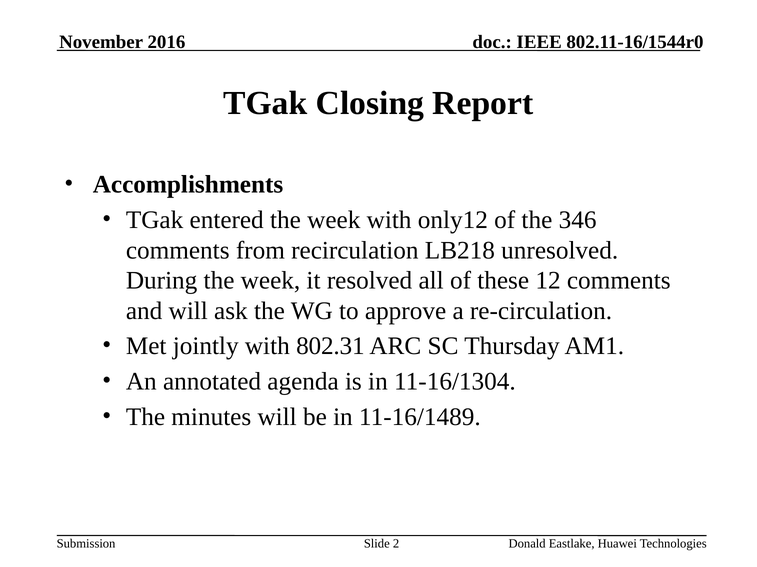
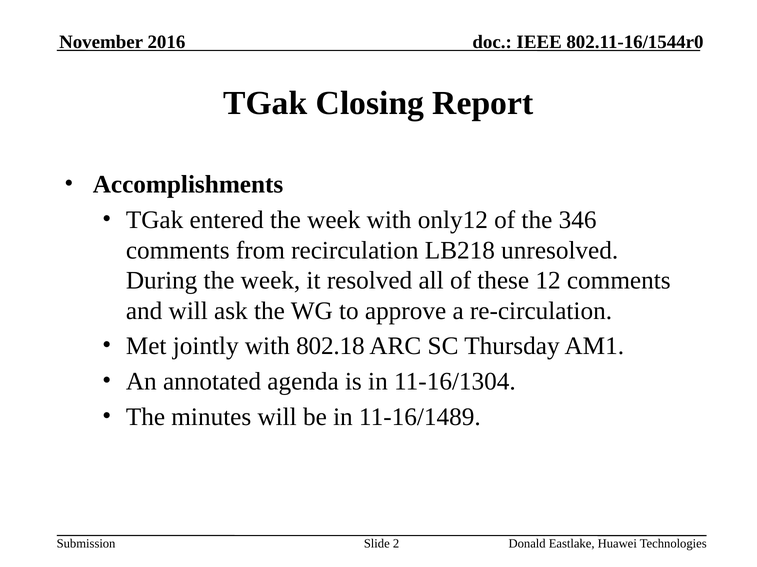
802.31: 802.31 -> 802.18
